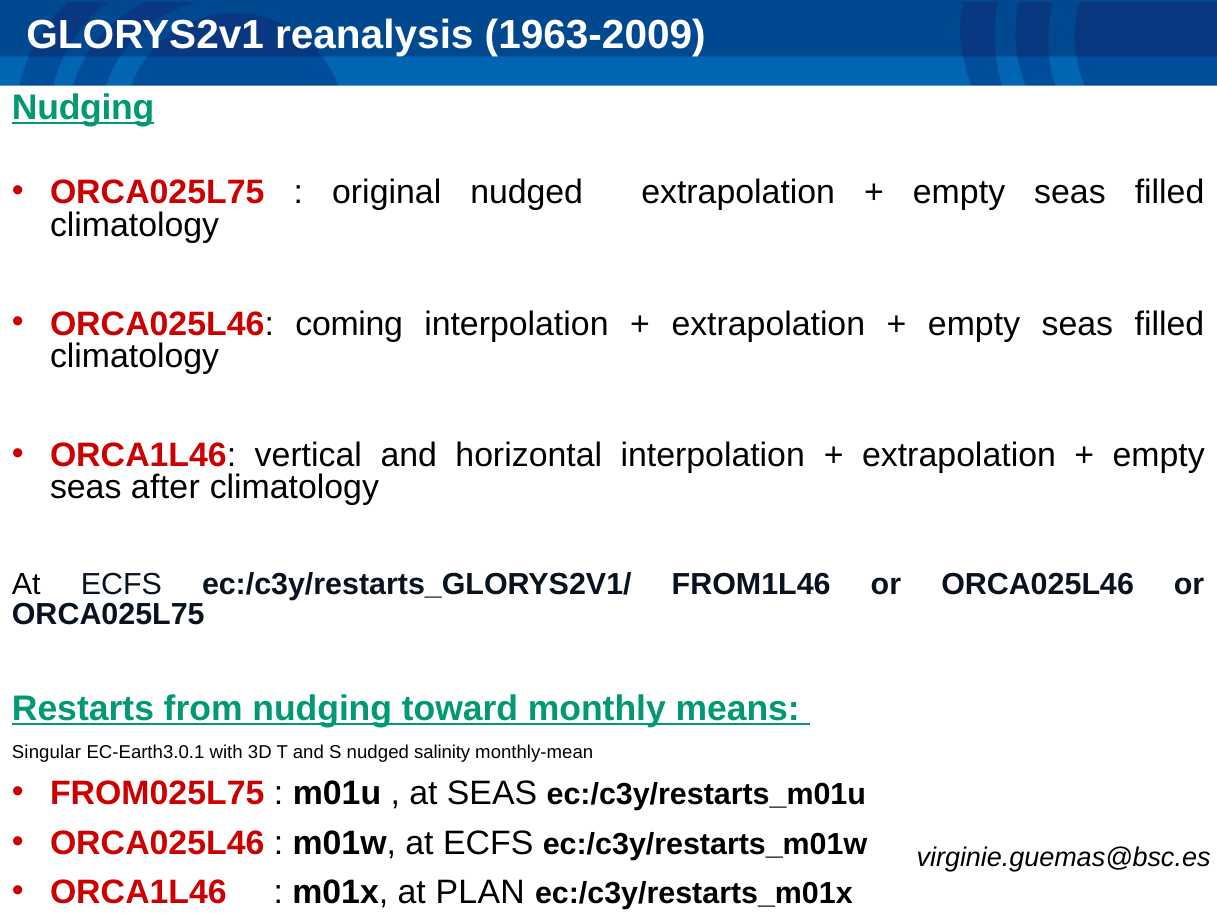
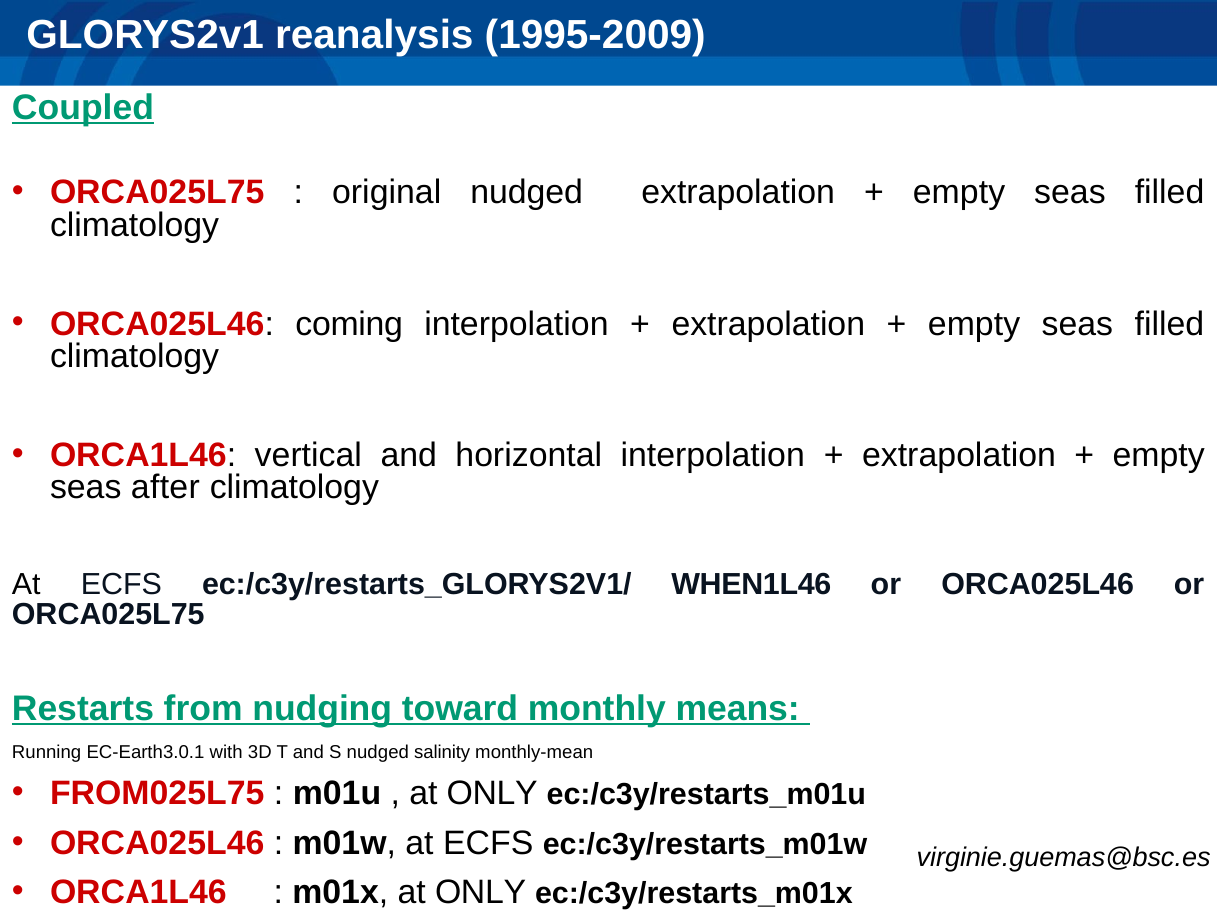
1963-2009: 1963-2009 -> 1995-2009
Nudging at (83, 107): Nudging -> Coupled
FROM1L46: FROM1L46 -> WHEN1L46
Singular: Singular -> Running
SEAS at (492, 793): SEAS -> ONLY
m01x at PLAN: PLAN -> ONLY
